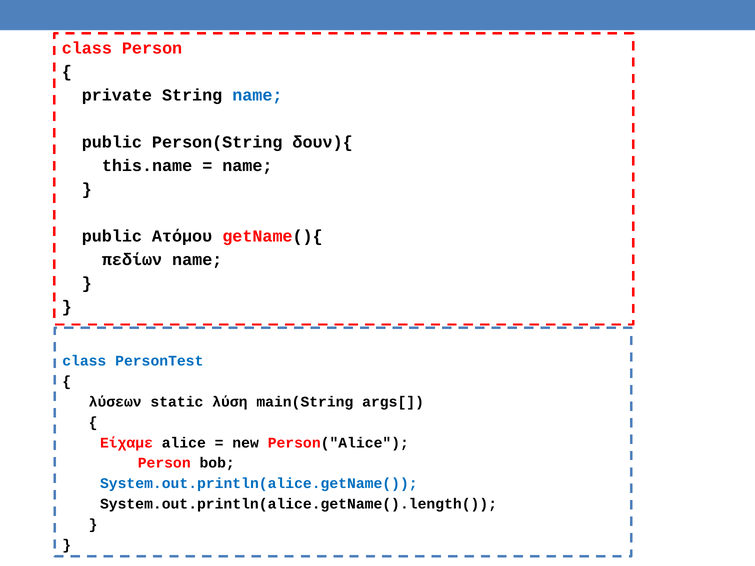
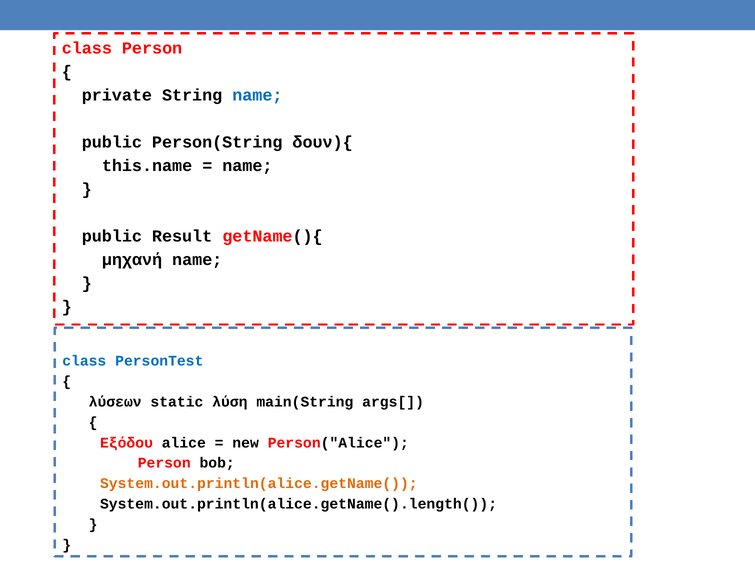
Ατόμου: Ατόμου -> Result
πεδίων: πεδίων -> μηχανή
Είχαμε: Είχαμε -> Εξόδου
System.out.println(alice.getName( colour: blue -> orange
